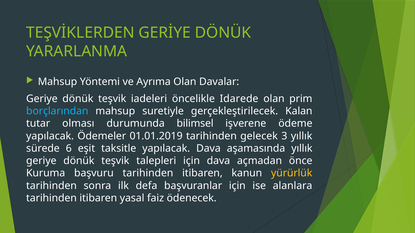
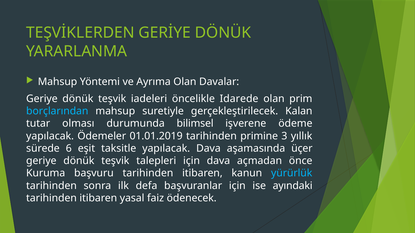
gelecek: gelecek -> primine
aşamasında yıllık: yıllık -> üçer
yürürlük colour: yellow -> light blue
alanlara: alanlara -> ayındaki
